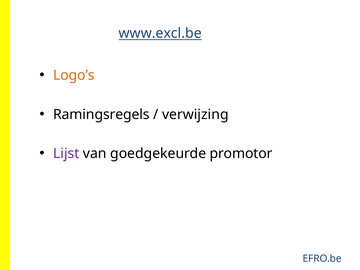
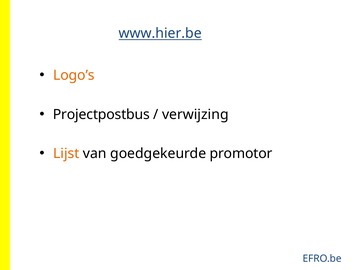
www.excl.be: www.excl.be -> www.hier.be
Ramingsregels: Ramingsregels -> Projectpostbus
Lijst colour: purple -> orange
